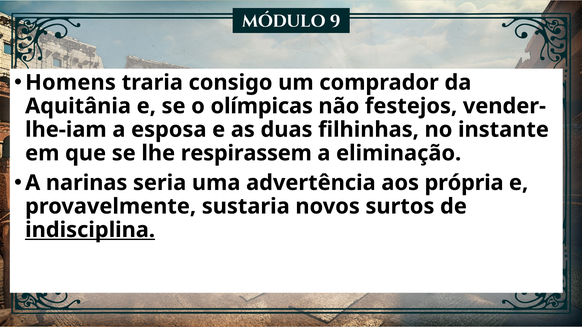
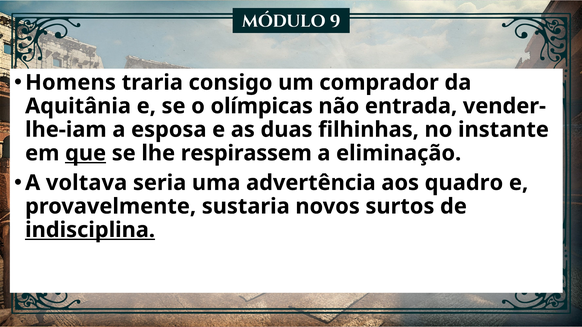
festejos: festejos -> entrada
que underline: none -> present
narinas: narinas -> voltava
própria: própria -> quadro
